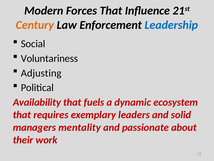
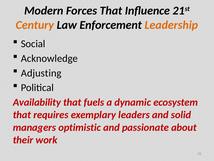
Leadership colour: blue -> orange
Voluntariness: Voluntariness -> Acknowledge
mentality: mentality -> optimistic
